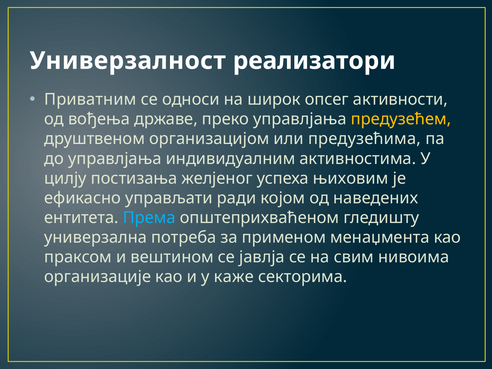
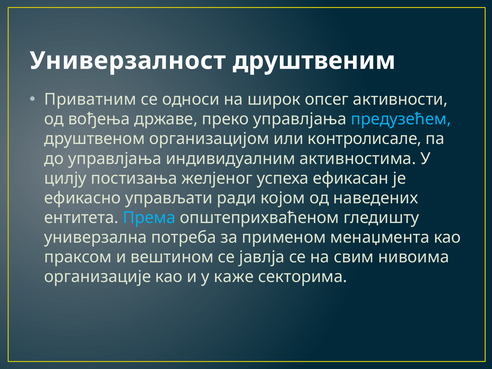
реализатори: реализатори -> друштвеним
предузећем colour: yellow -> light blue
предузећима: предузећима -> контролисале
њиховим: њиховим -> ефикасан
